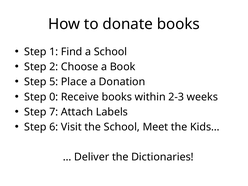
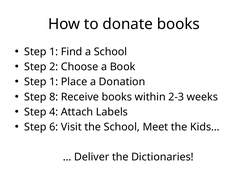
5 at (54, 82): 5 -> 1
0: 0 -> 8
7: 7 -> 4
